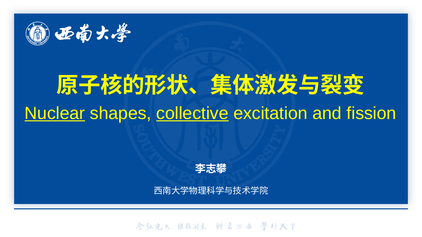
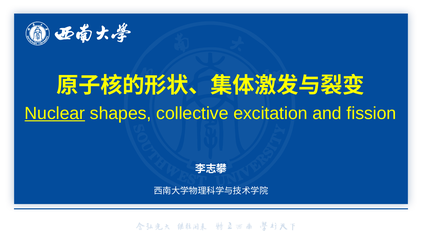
collective underline: present -> none
